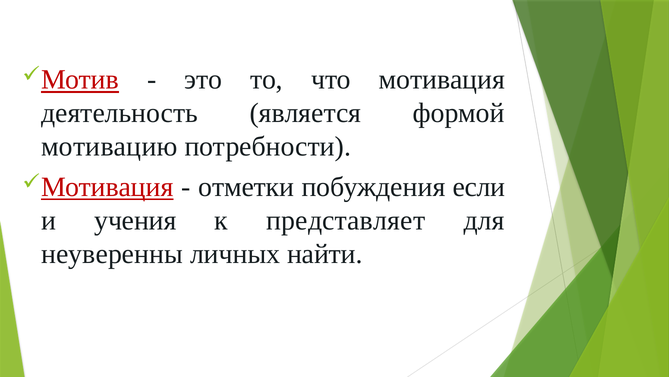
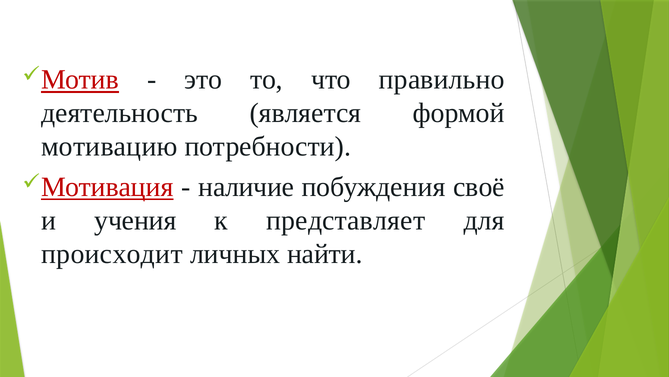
мотивация: мотивация -> правильно
отметки: отметки -> наличие
если: если -> своё
неуверенны: неуверенны -> происходит
